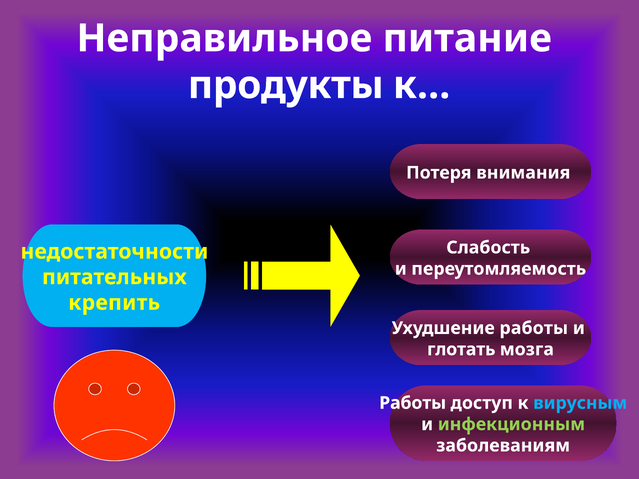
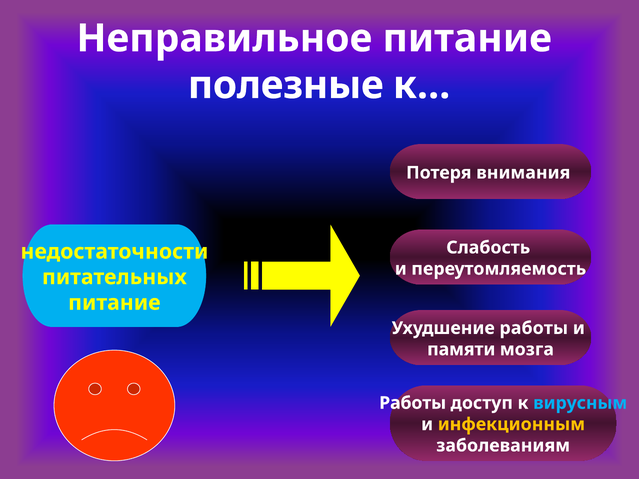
продукты: продукты -> полезные
крепить at (114, 303): крепить -> питание
глотать: глотать -> памяти
инфекционным colour: light green -> yellow
